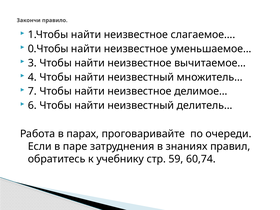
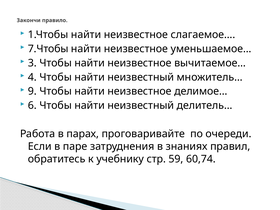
0.Чтобы: 0.Чтобы -> 7.Чтобы
7: 7 -> 9
